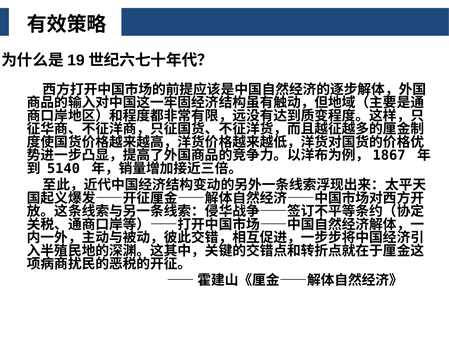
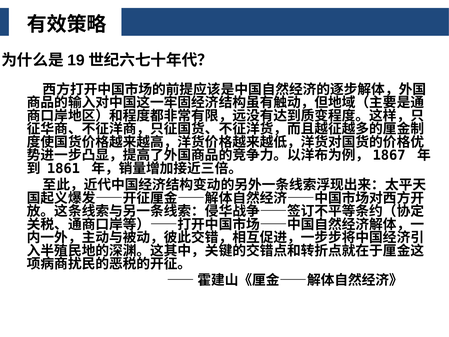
5140: 5140 -> 1861
